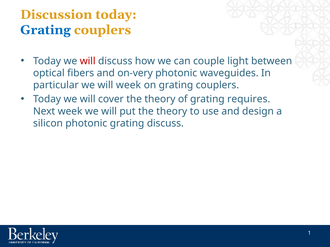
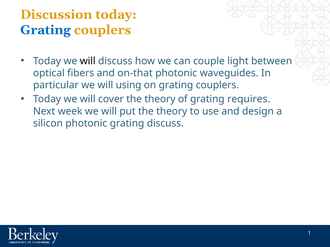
will at (88, 61) colour: red -> black
on-very: on-very -> on-that
will week: week -> using
